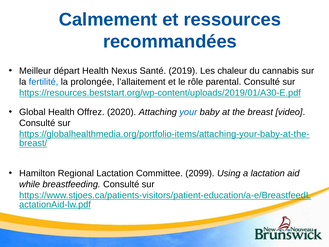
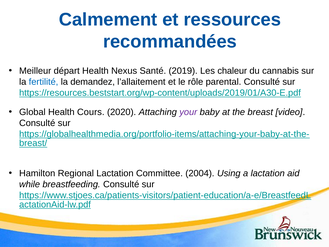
prolongée: prolongée -> demandez
Offrez: Offrez -> Cours
your colour: blue -> purple
2099: 2099 -> 2004
